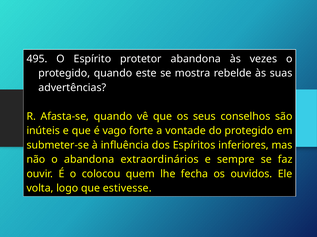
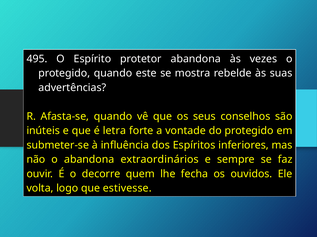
vago: vago -> letra
colocou: colocou -> decorre
